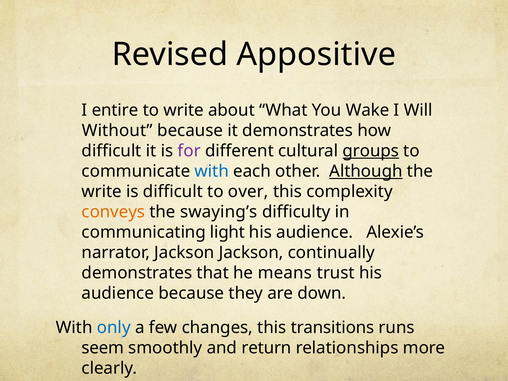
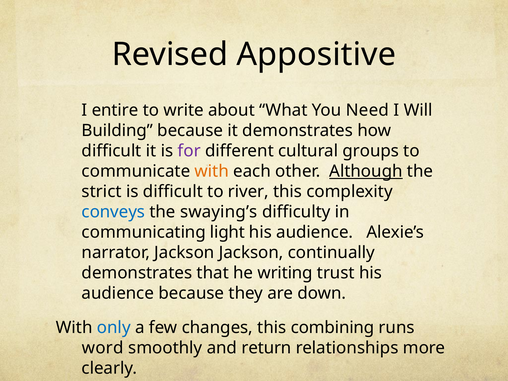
Wake: Wake -> Need
Without: Without -> Building
groups underline: present -> none
with at (212, 171) colour: blue -> orange
write at (102, 192): write -> strict
over: over -> river
conveys colour: orange -> blue
means: means -> writing
transitions: transitions -> combining
seem: seem -> word
